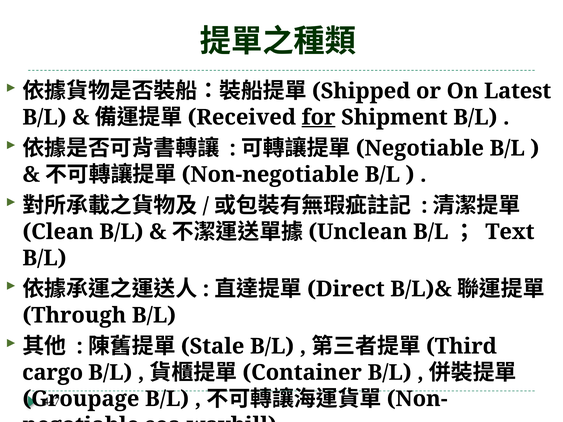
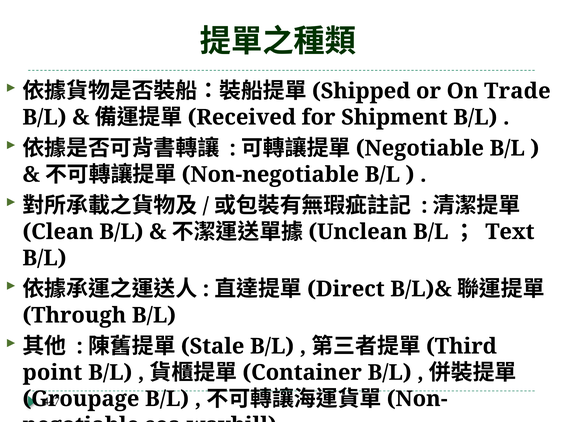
Latest: Latest -> Trade
for underline: present -> none
cargo: cargo -> point
